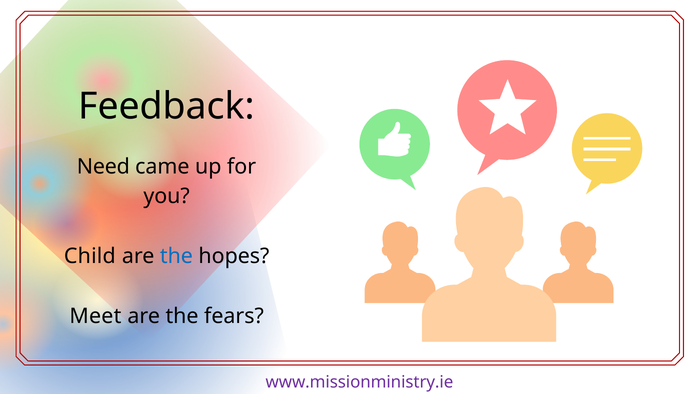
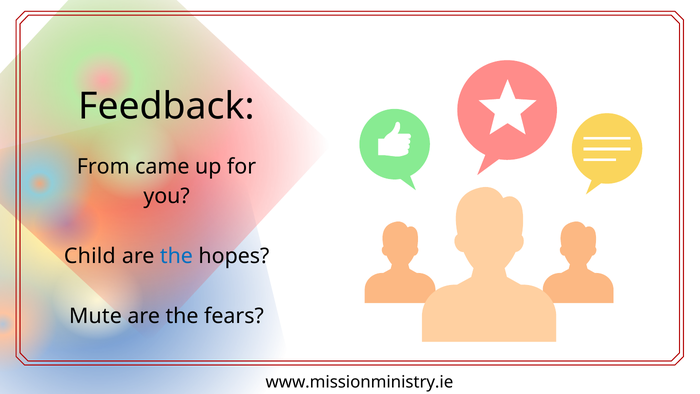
Need: Need -> From
Meet: Meet -> Mute
www.missionministry.ie colour: purple -> black
